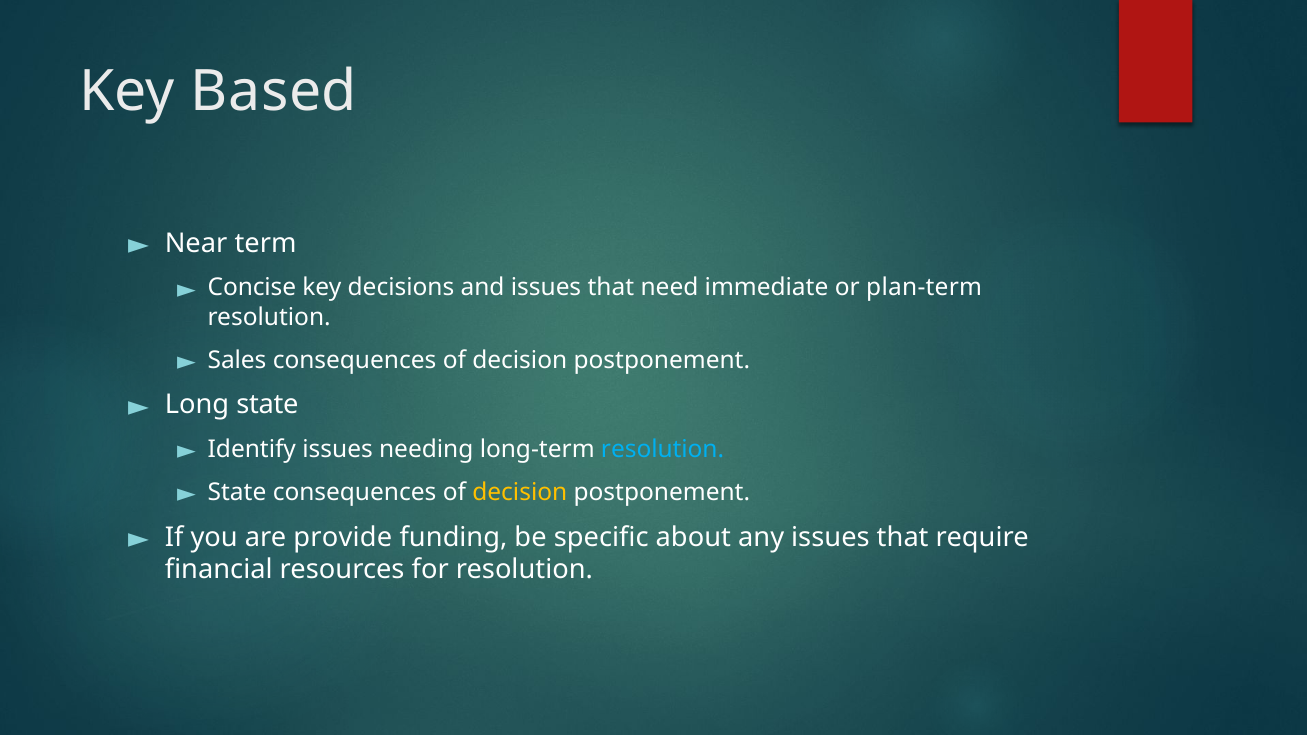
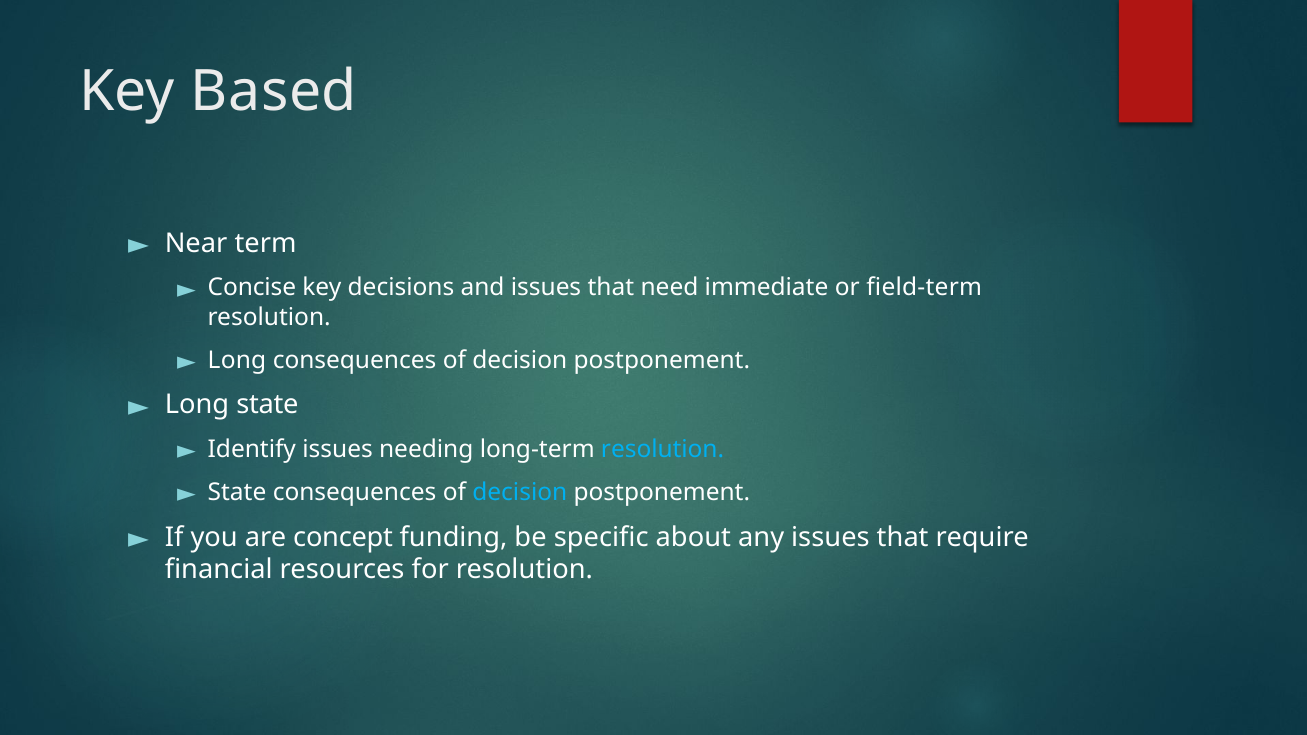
plan-term: plan-term -> field-term
Sales at (237, 360): Sales -> Long
decision at (520, 493) colour: yellow -> light blue
provide: provide -> concept
